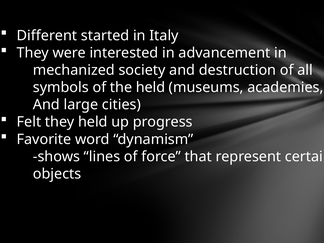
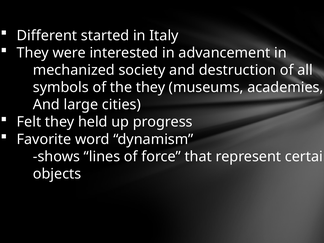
the held: held -> they
